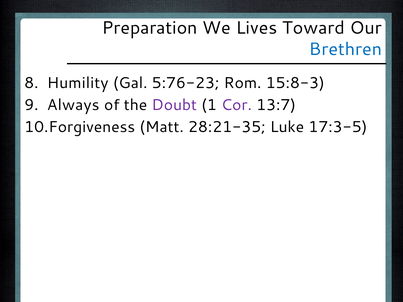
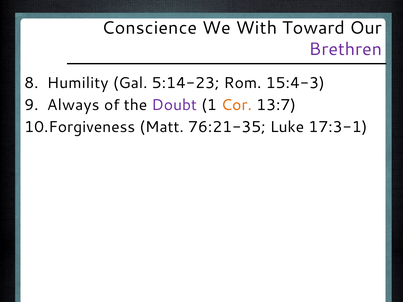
Preparation: Preparation -> Conscience
Lives: Lives -> With
Brethren colour: blue -> purple
5:76-23: 5:76-23 -> 5:14-23
15:8-3: 15:8-3 -> 15:4-3
Cor colour: purple -> orange
28:21-35: 28:21-35 -> 76:21-35
17:3-5: 17:3-5 -> 17:3-1
